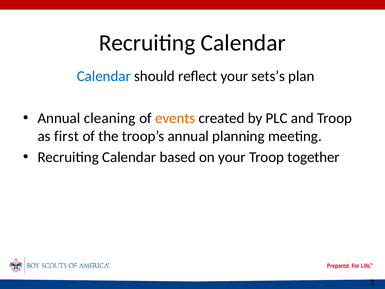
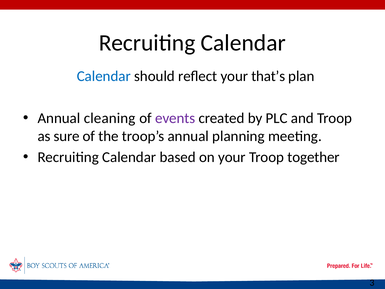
sets’s: sets’s -> that’s
events colour: orange -> purple
first: first -> sure
